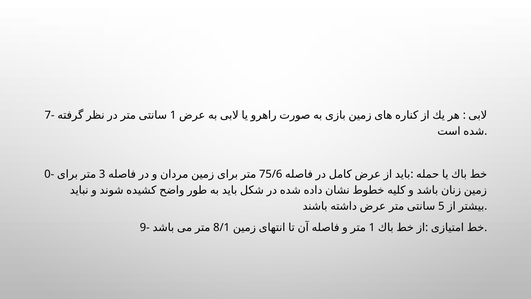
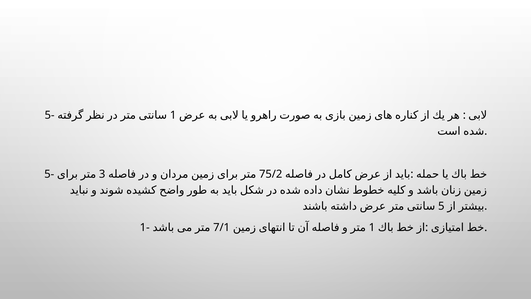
7- at (50, 115): 7- -> 5-
0- at (49, 174): 0- -> 5-
75/6: 75/6 -> 75/2
9-: 9- -> 1-
8/1: 8/1 -> 7/1
